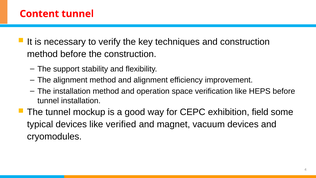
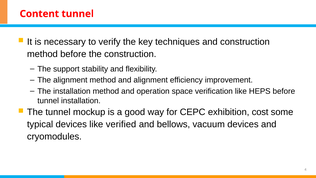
field: field -> cost
magnet: magnet -> bellows
